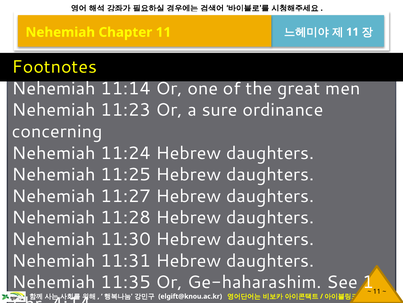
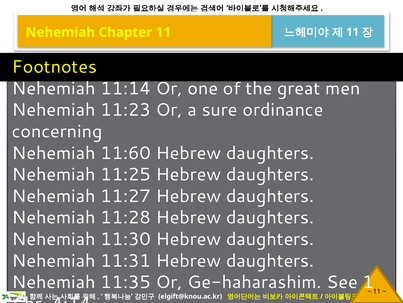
11:24: 11:24 -> 11:60
